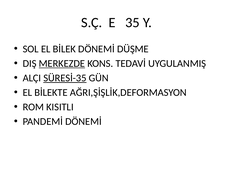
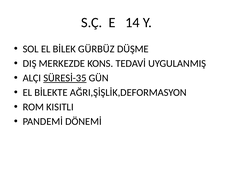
35: 35 -> 14
BİLEK DÖNEMİ: DÖNEMİ -> GÜRBÜZ
MERKEZDE underline: present -> none
